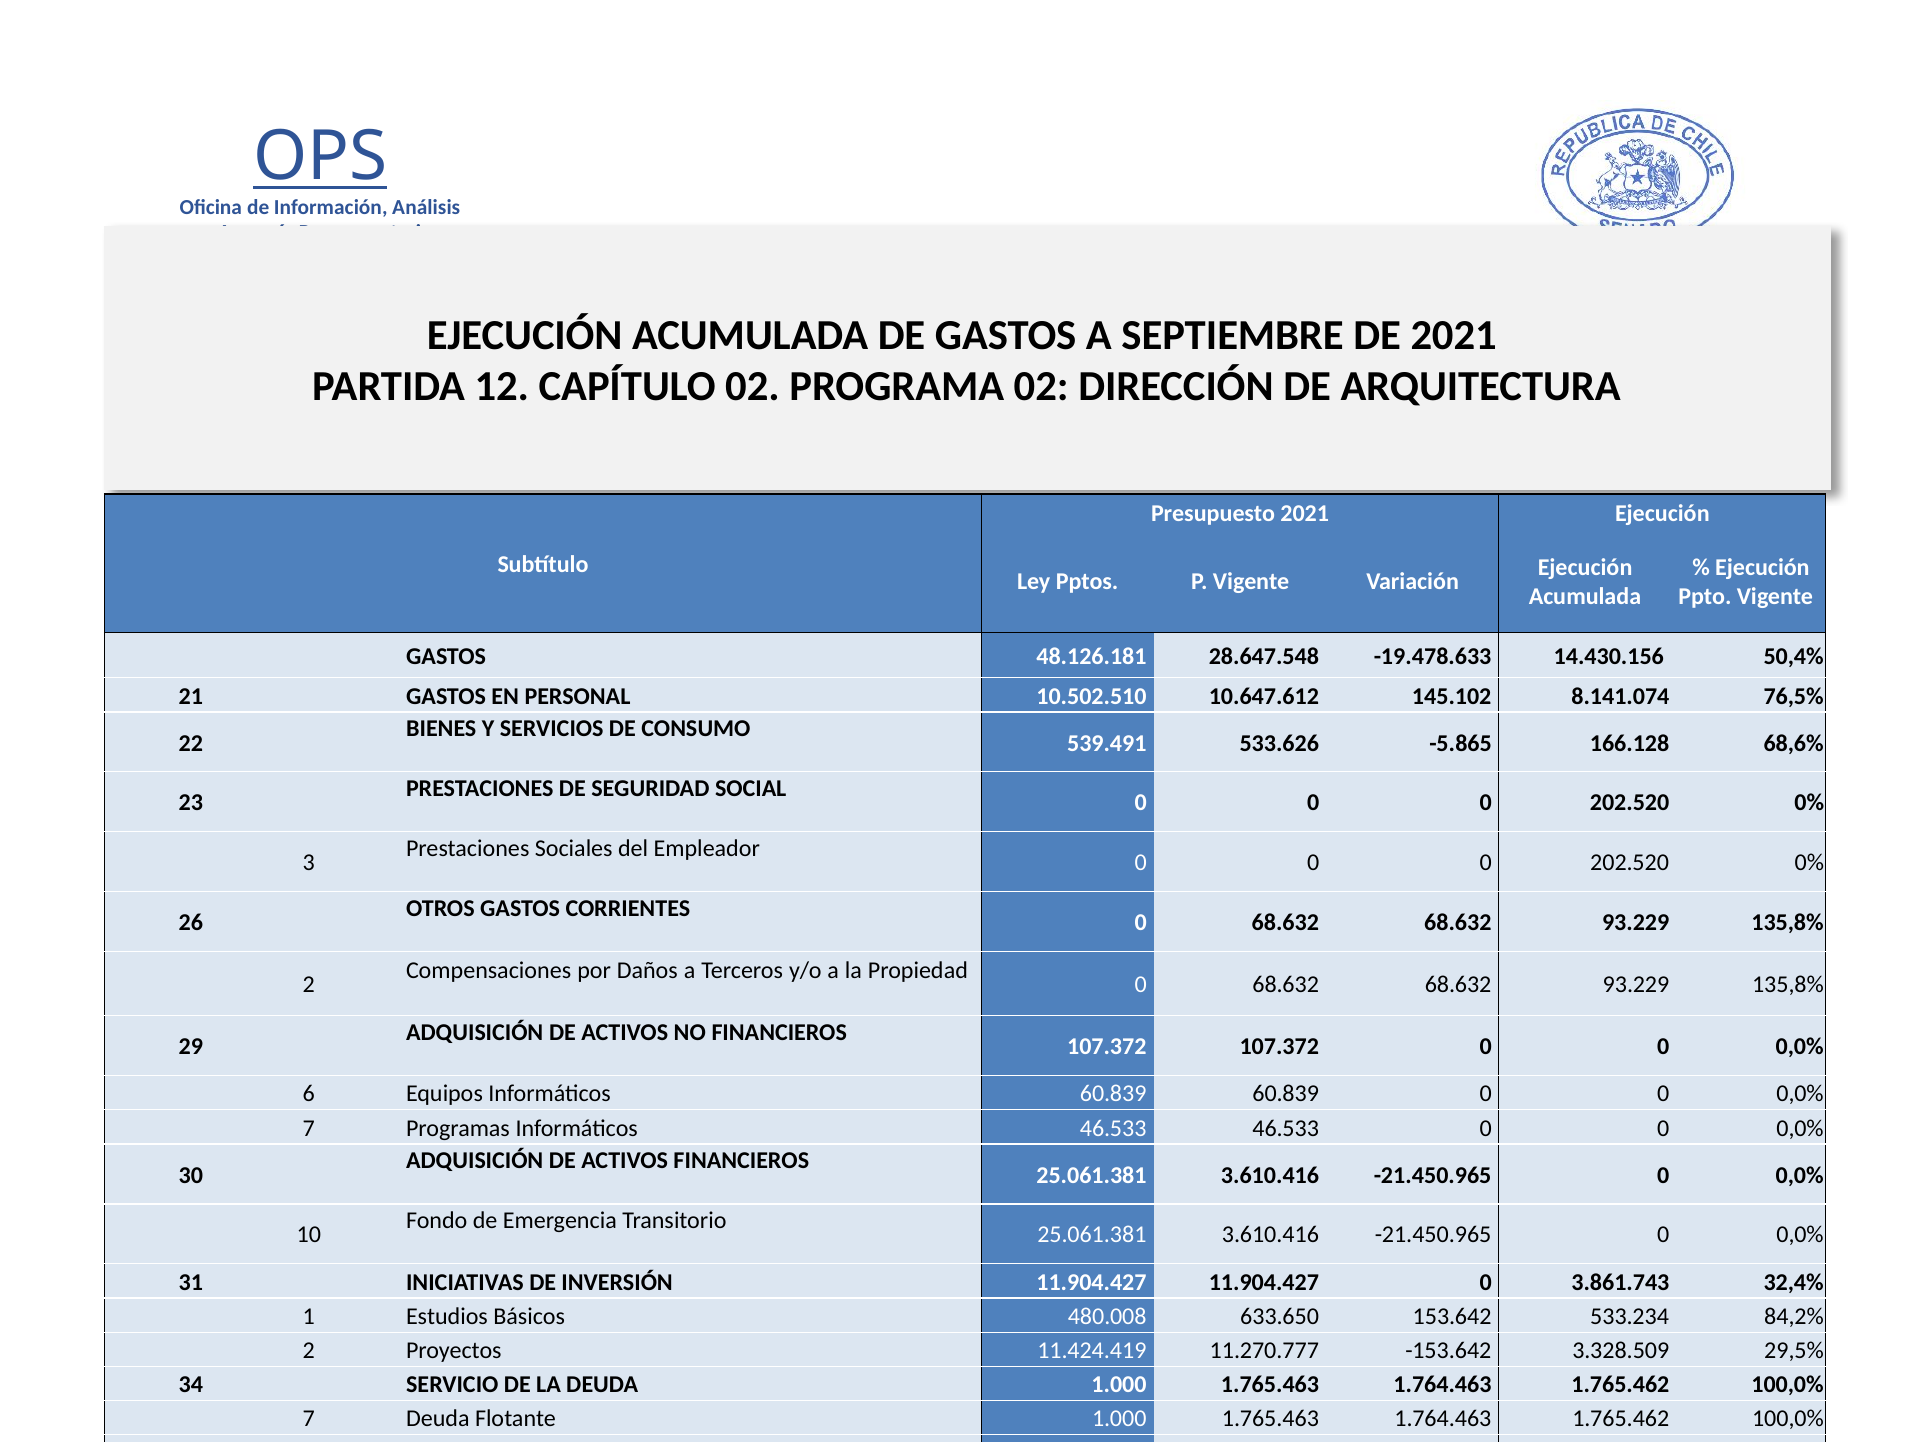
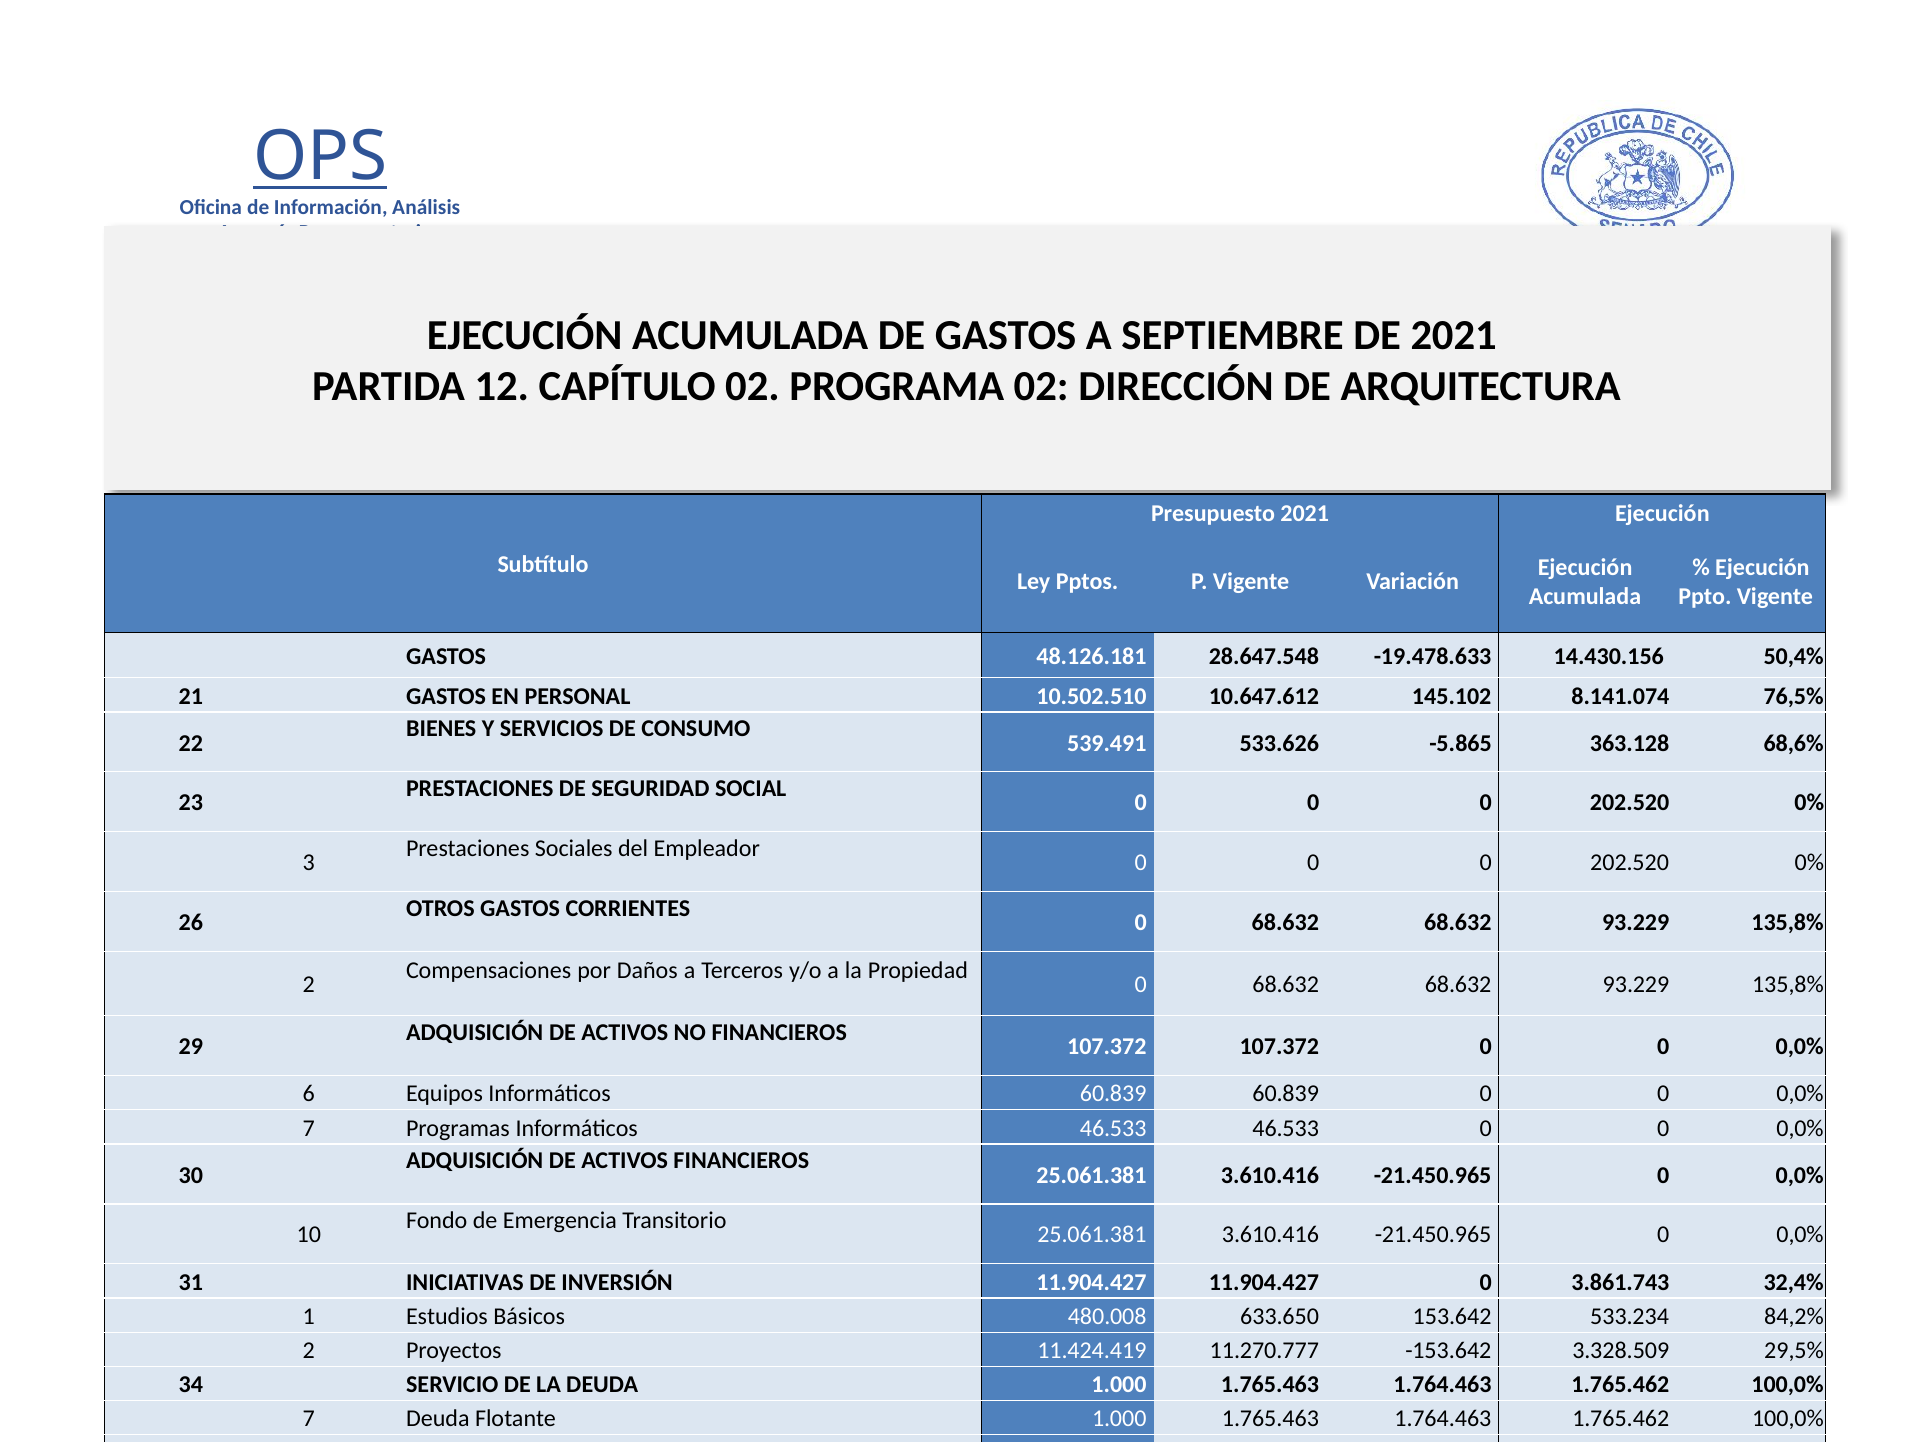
166.128: 166.128 -> 363.128
